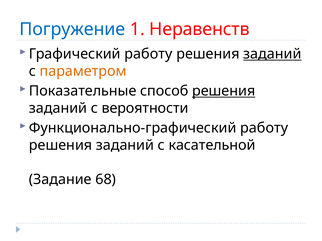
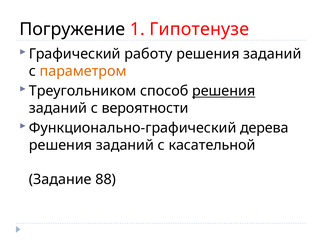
Погружение colour: blue -> black
Неравенств: Неравенств -> Гипотенузе
заданий at (272, 54) underline: present -> none
Показательные: Показательные -> Треугольником
Функционально-графический работу: работу -> дерева
68: 68 -> 88
